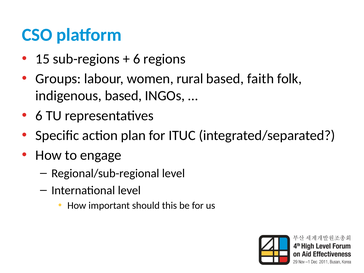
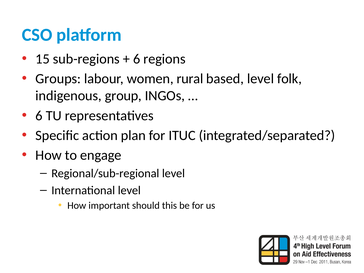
based faith: faith -> level
indigenous based: based -> group
